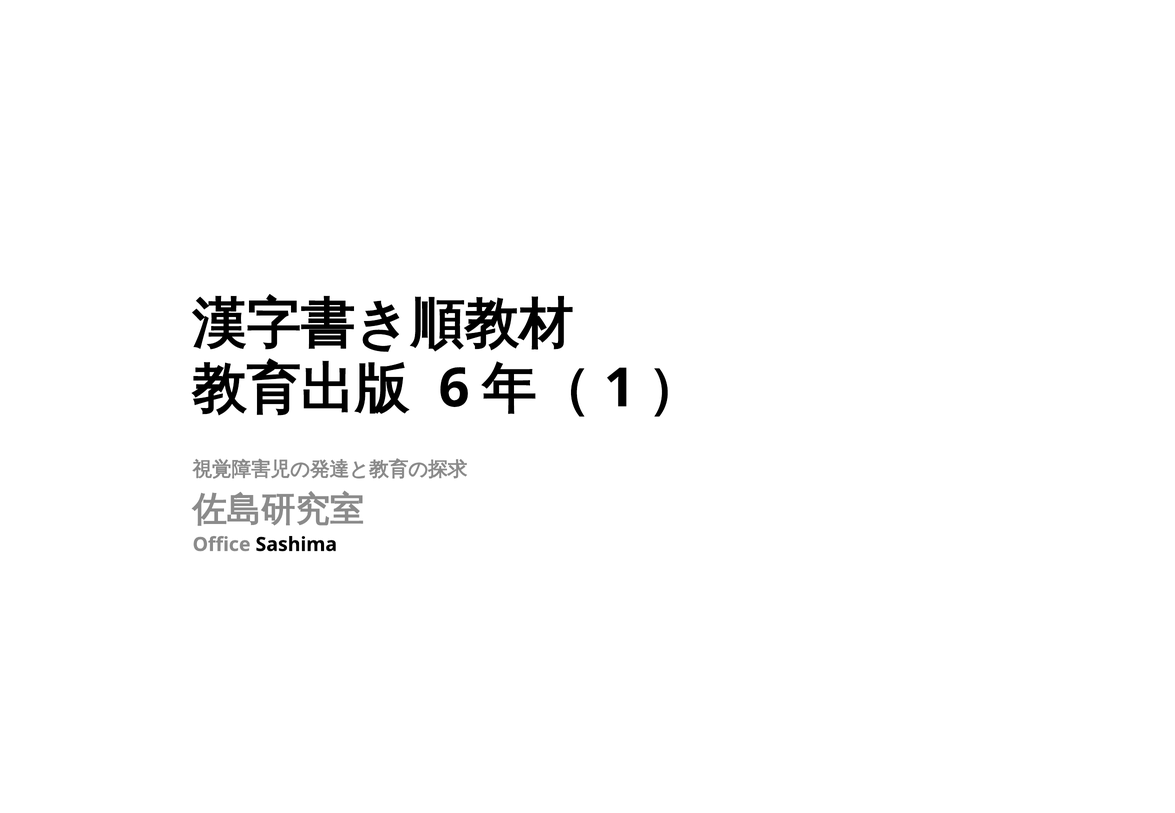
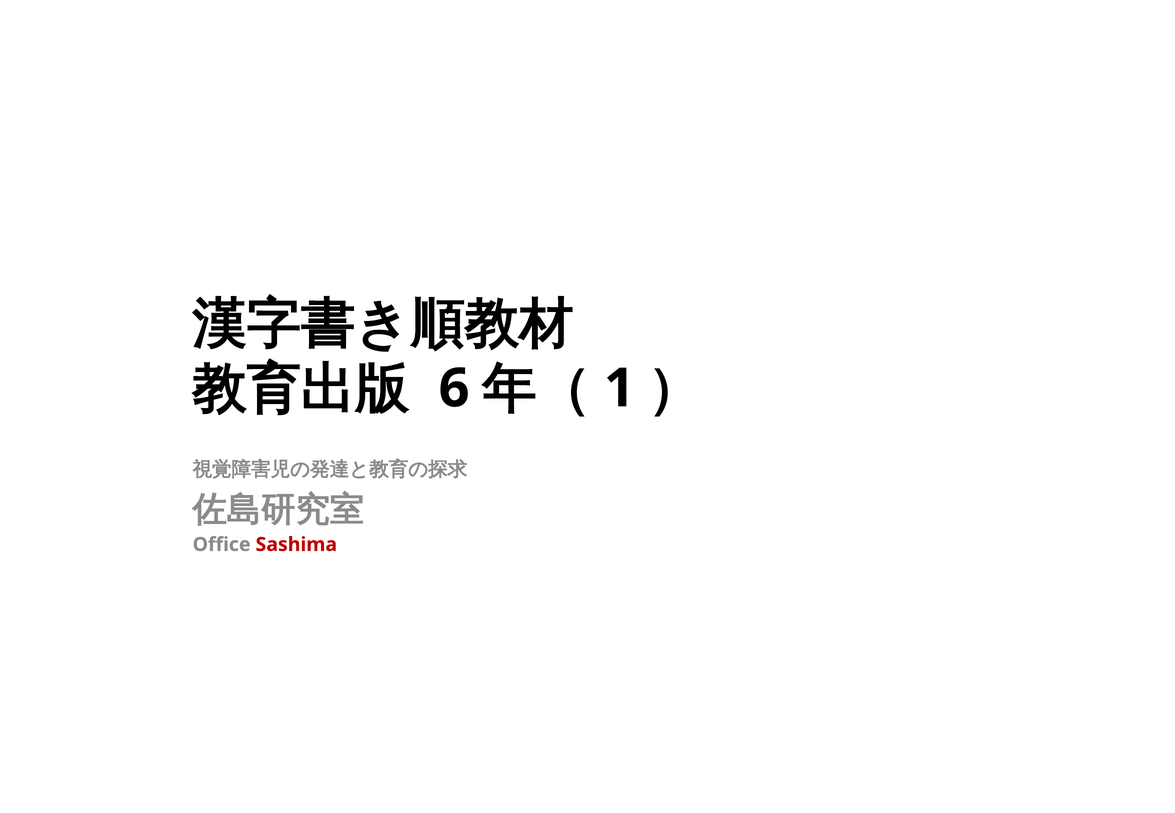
Sashima colour: black -> red
